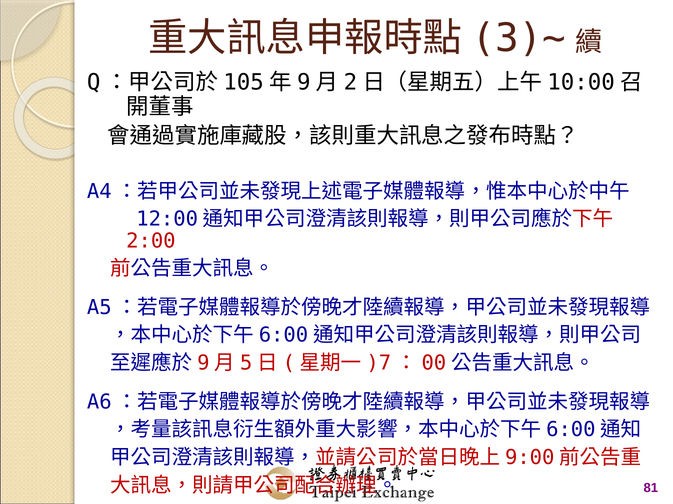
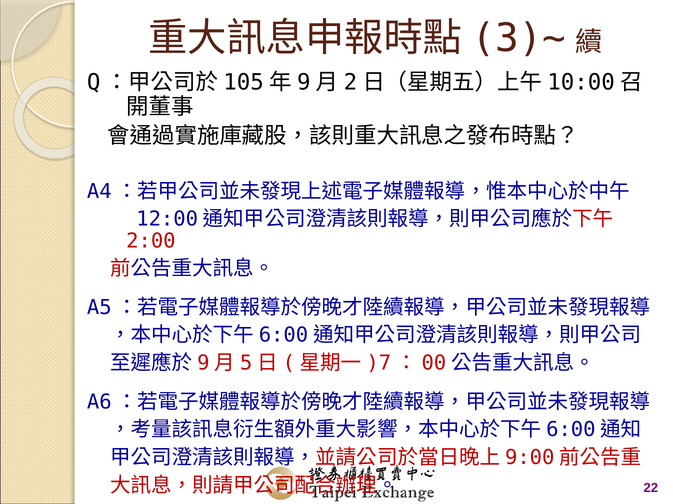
81: 81 -> 22
